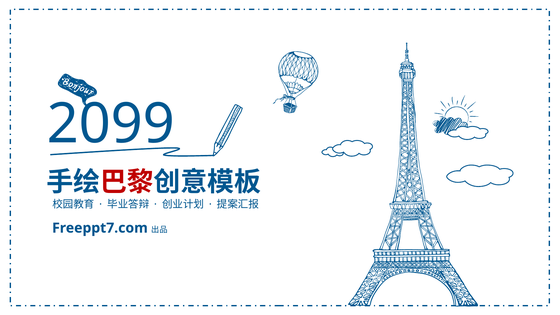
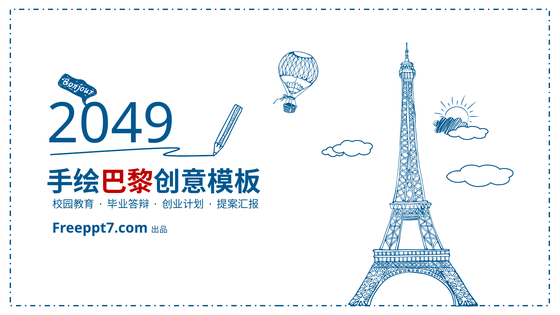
2099: 2099 -> 2049
